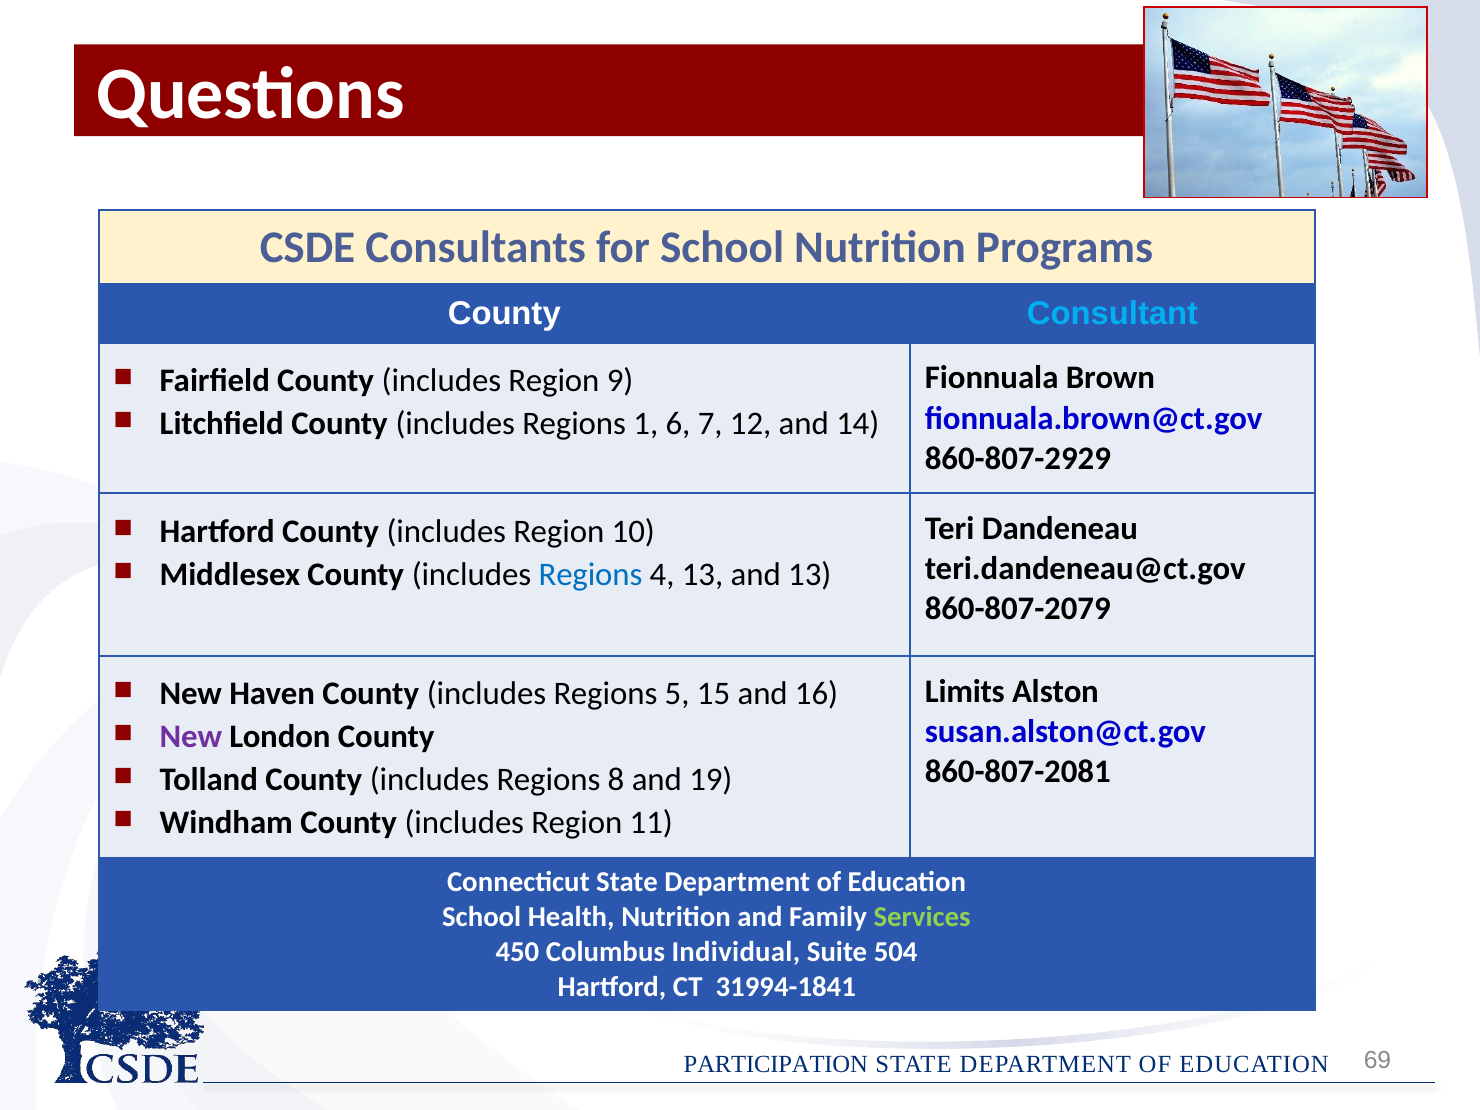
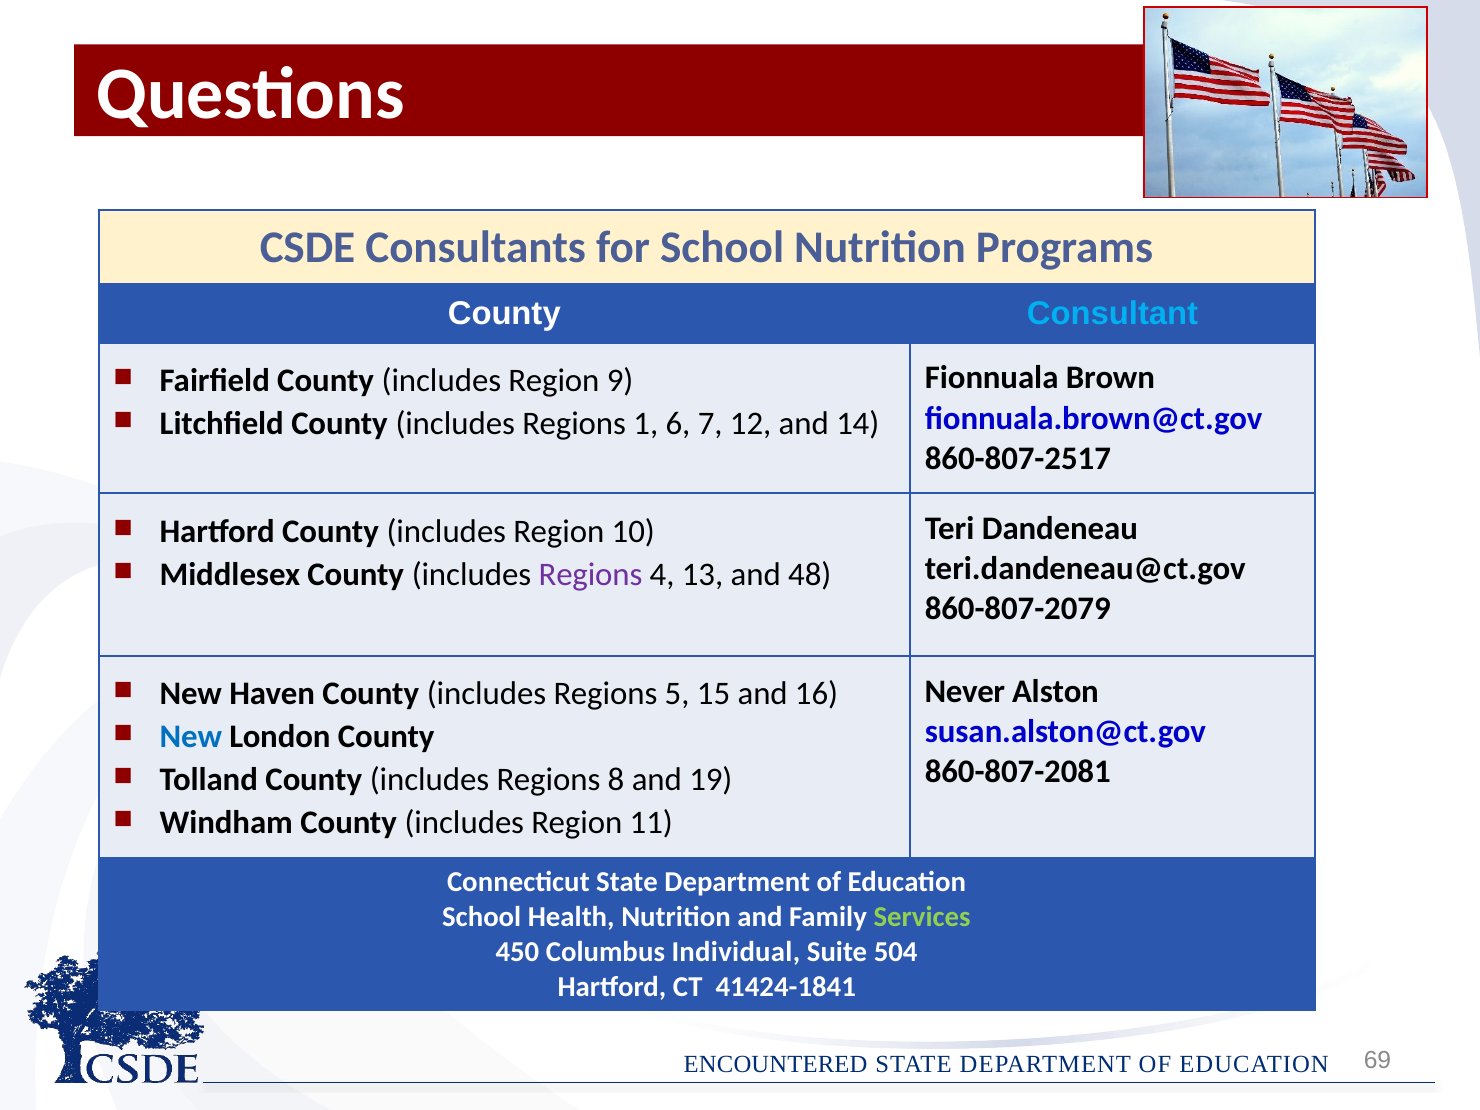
860-807-2929: 860-807-2929 -> 860-807-2517
Regions at (590, 574) colour: blue -> purple
and 13: 13 -> 48
Limits: Limits -> Never
New at (191, 737) colour: purple -> blue
31994-1841: 31994-1841 -> 41424-1841
PARTICIPATION: PARTICIPATION -> ENCOUNTERED
